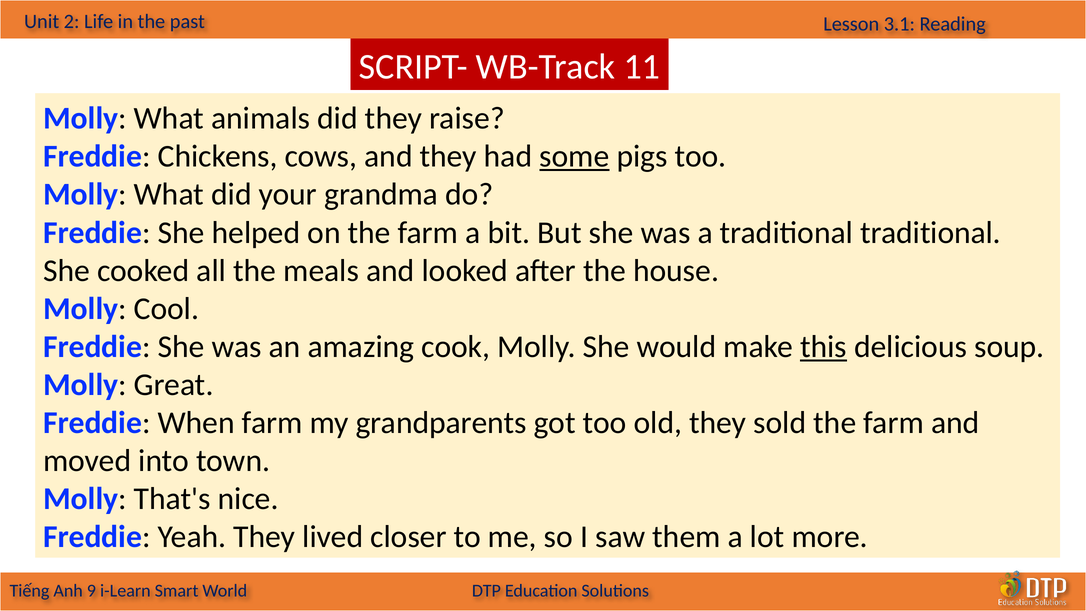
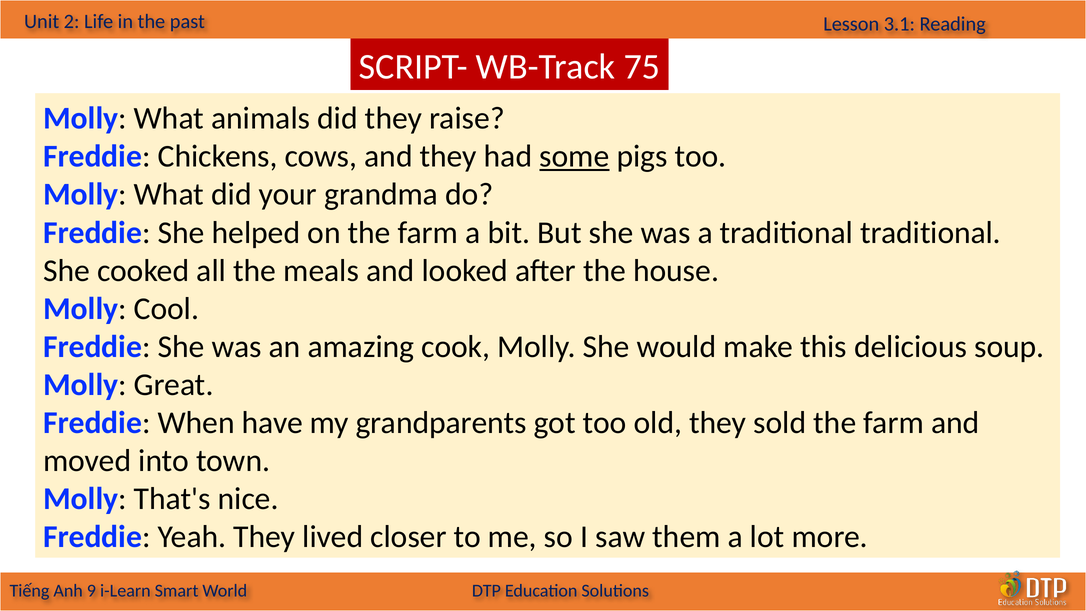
11: 11 -> 75
this underline: present -> none
When farm: farm -> have
